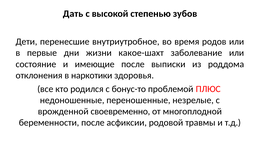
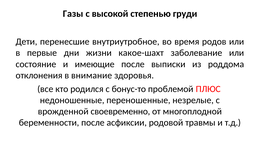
Дать: Дать -> Газы
зубов: зубов -> груди
наркотики: наркотики -> внимание
